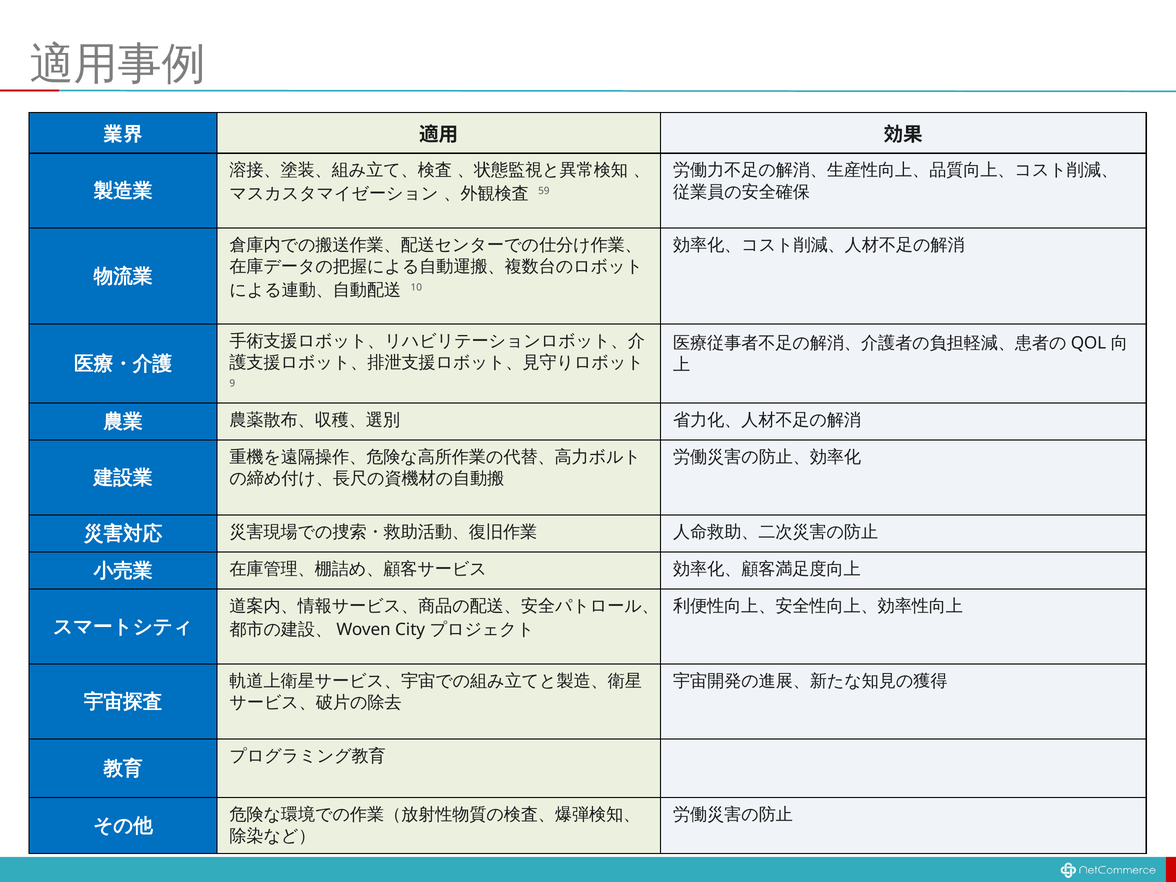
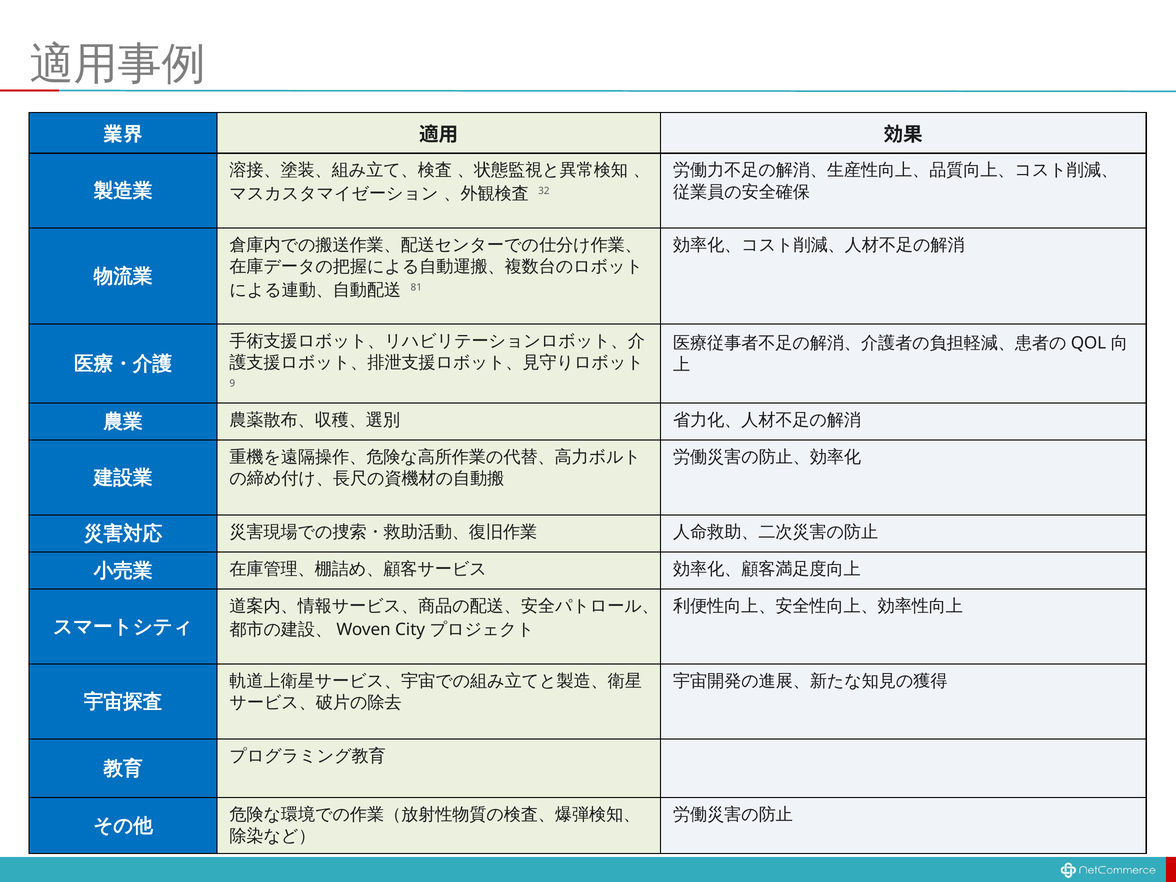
59: 59 -> 32
10: 10 -> 81
